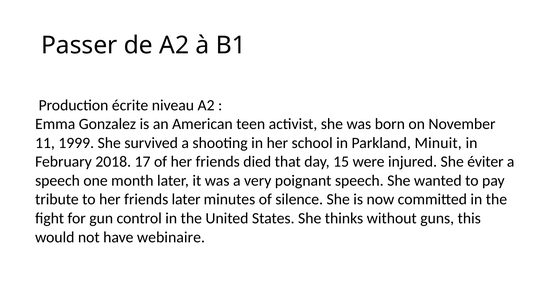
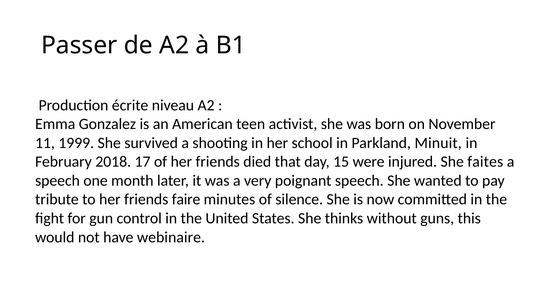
éviter: éviter -> faites
friends later: later -> faire
